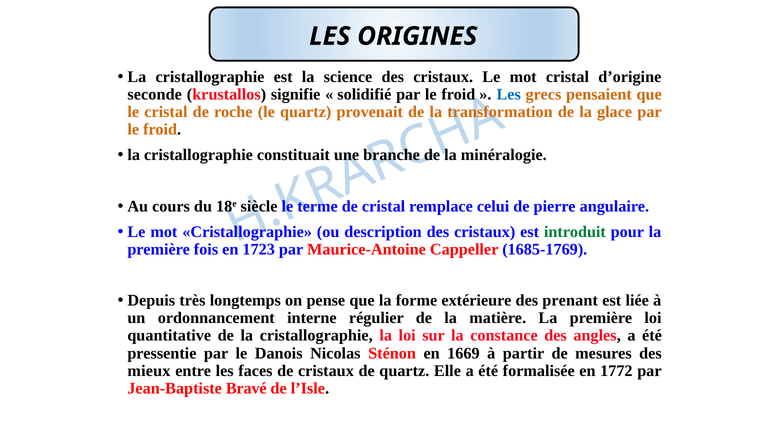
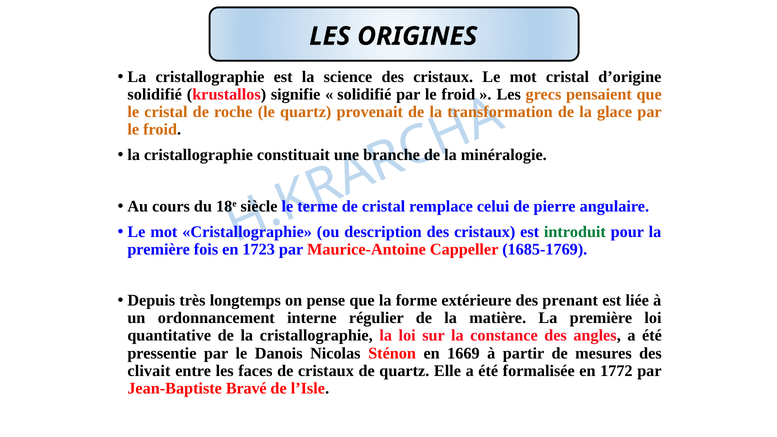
seconde at (155, 95): seconde -> solidifié
Les at (509, 95) colour: blue -> black
mieux: mieux -> clivait
